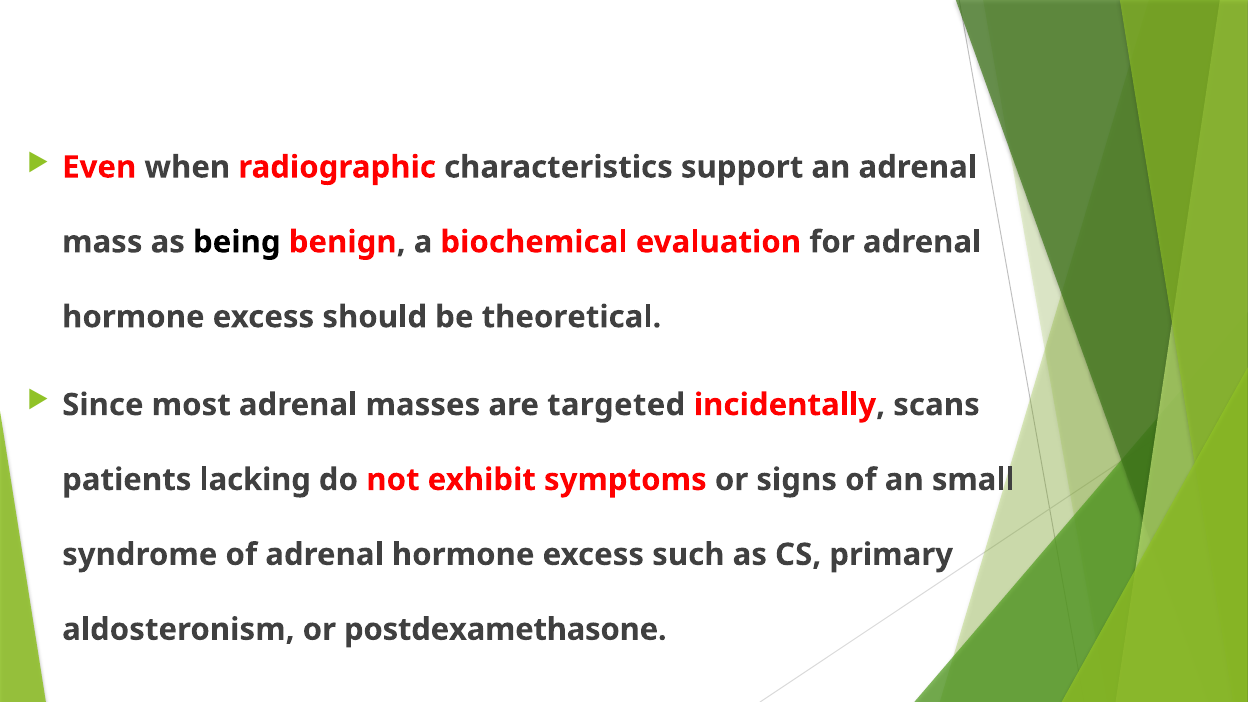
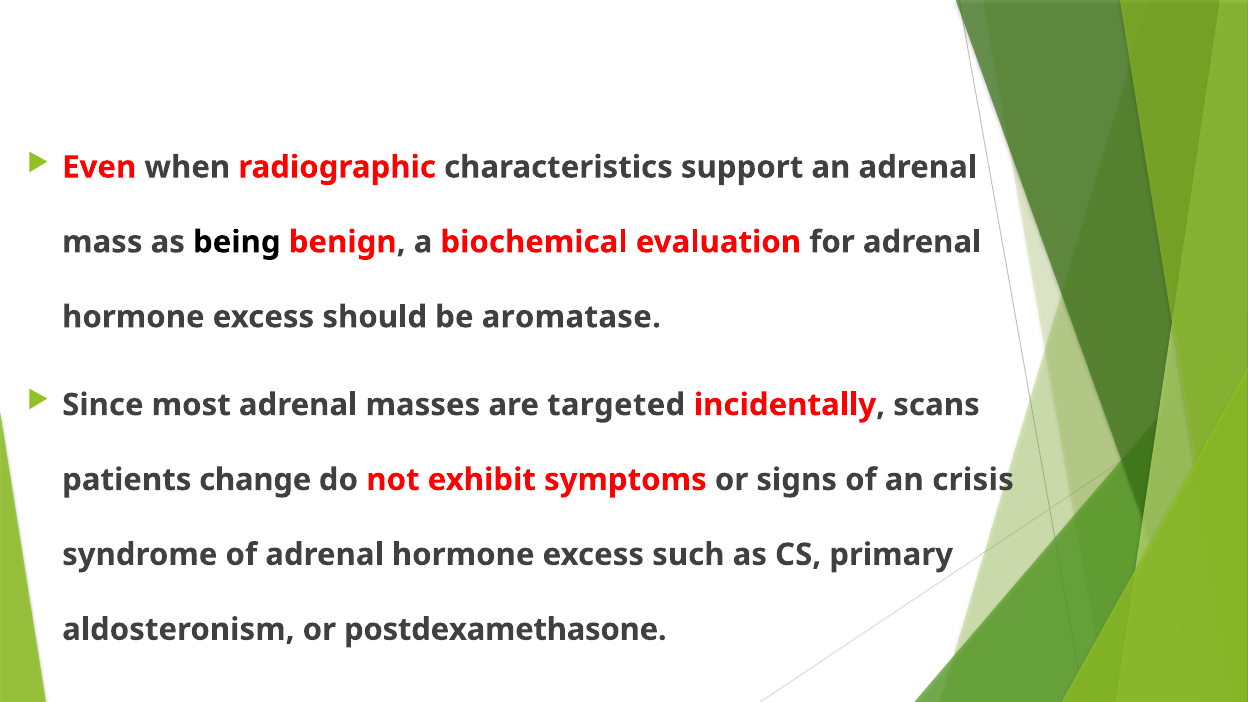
theoretical: theoretical -> aromatase
lacking: lacking -> change
small: small -> crisis
